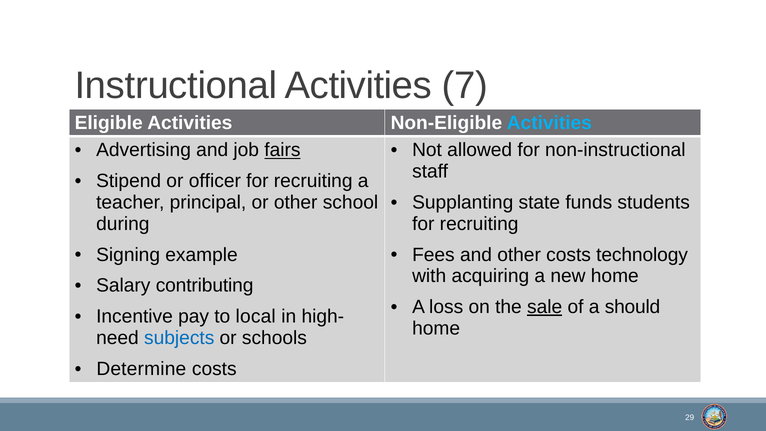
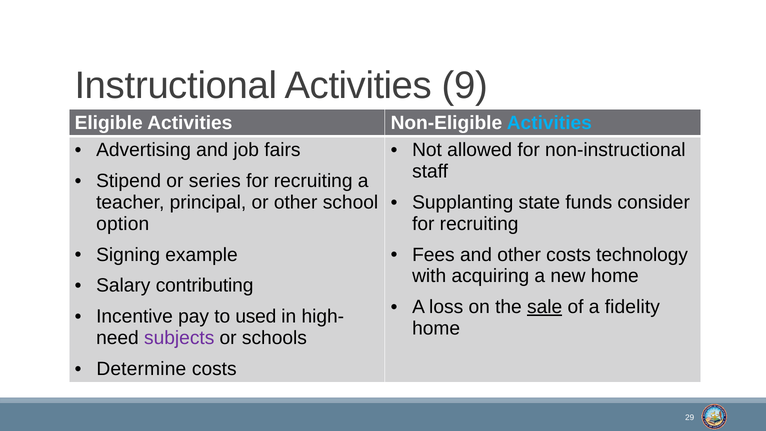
7: 7 -> 9
fairs underline: present -> none
officer: officer -> series
students: students -> consider
during: during -> option
should: should -> fidelity
local: local -> used
subjects colour: blue -> purple
